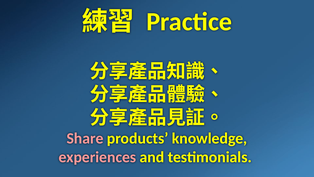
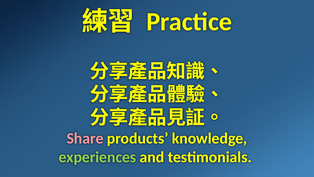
experiences colour: pink -> light green
